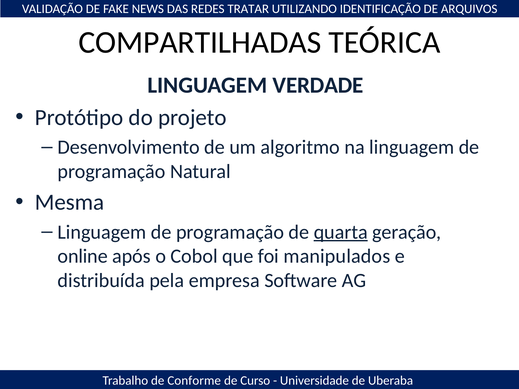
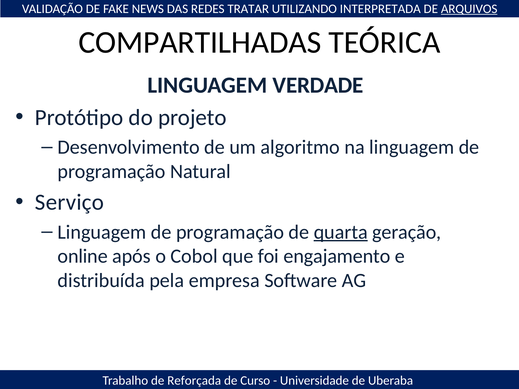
IDENTIFICAÇÃO: IDENTIFICAÇÃO -> INTERPRETADA
ARQUIVOS underline: none -> present
Mesma: Mesma -> Serviço
manipulados: manipulados -> engajamento
Conforme: Conforme -> Reforçada
